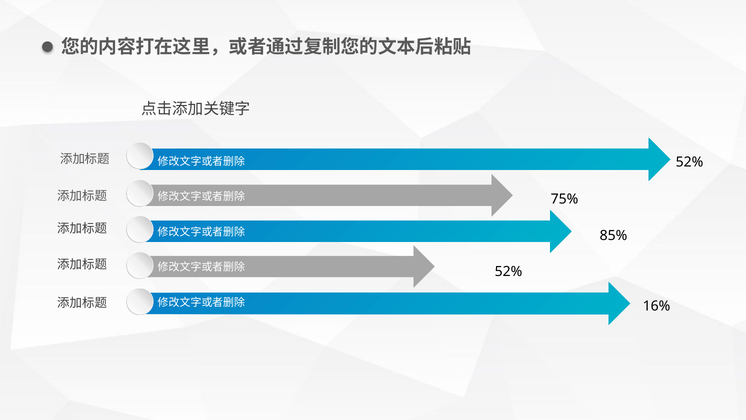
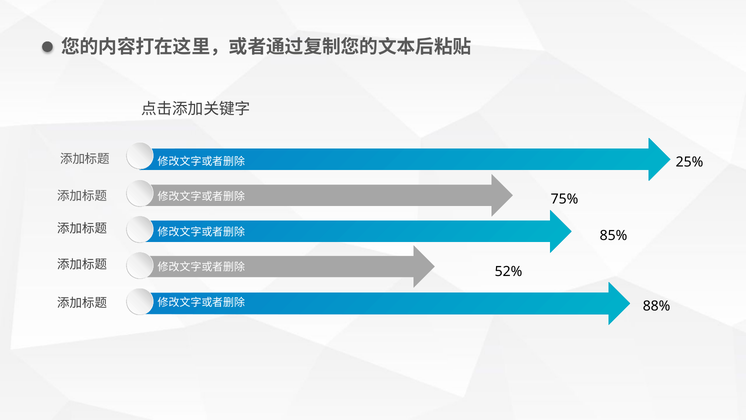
52% at (690, 162): 52% -> 25%
16%: 16% -> 88%
